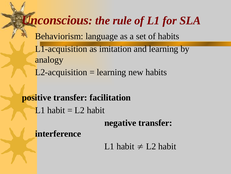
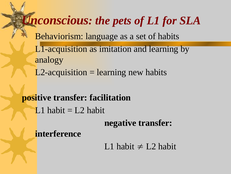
rule: rule -> pets
